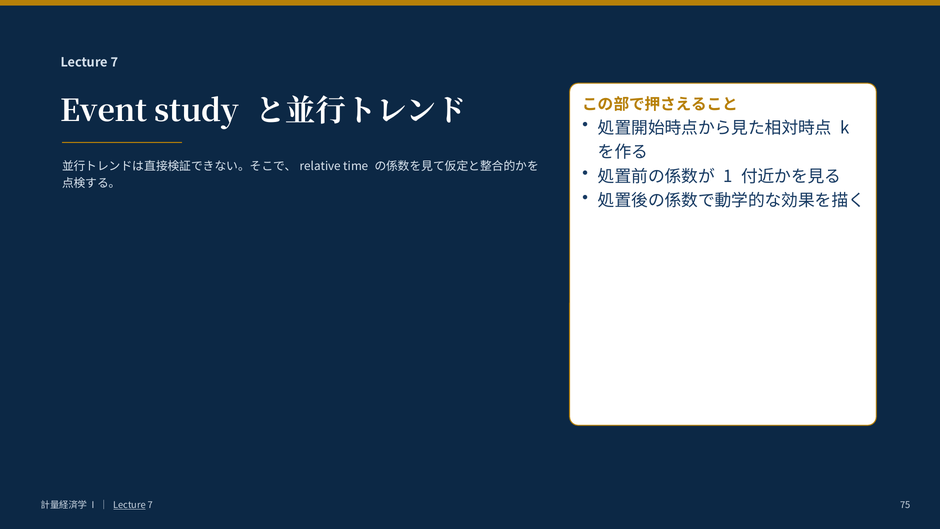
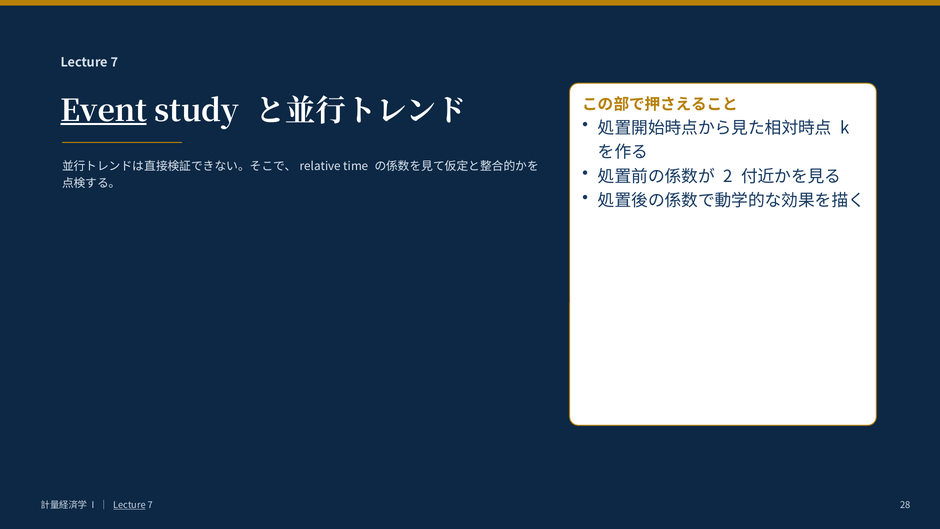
Event underline: none -> present
1: 1 -> 2
75: 75 -> 28
